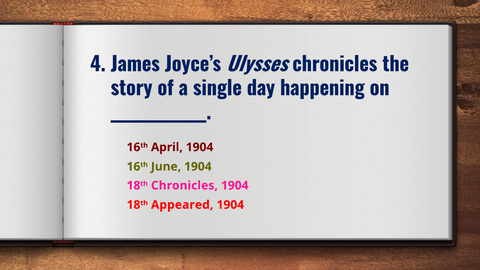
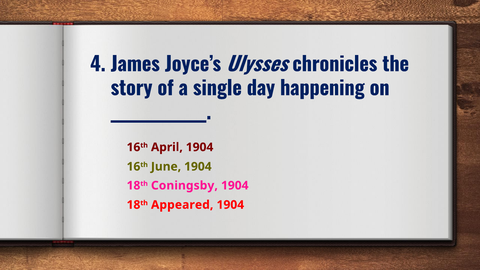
18th Chronicles: Chronicles -> Coningsby
